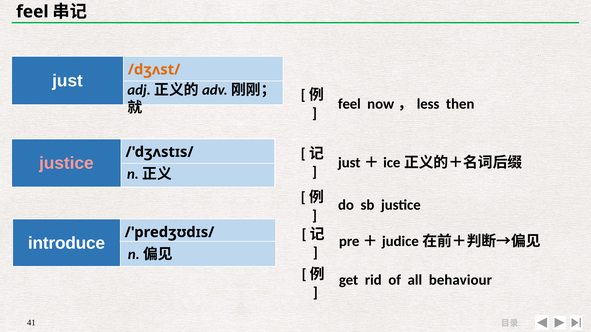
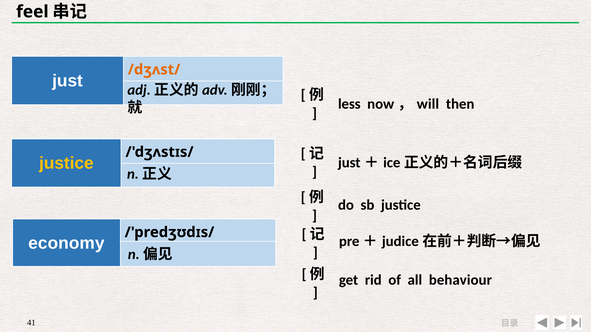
feel at (349, 104): feel -> less
less: less -> will
justice at (66, 163) colour: pink -> yellow
introduce: introduce -> economy
